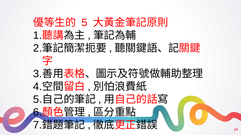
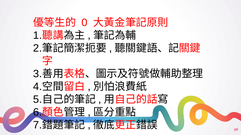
5 at (85, 23): 5 -> 0
